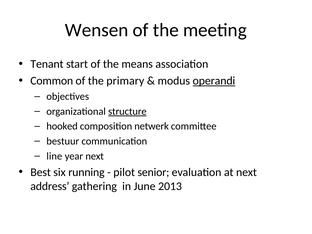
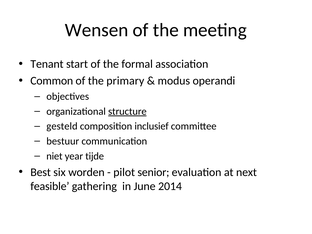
means: means -> formal
operandi underline: present -> none
hooked: hooked -> gesteld
netwerk: netwerk -> inclusief
line: line -> niet
year next: next -> tijde
running: running -> worden
address: address -> feasible
2013: 2013 -> 2014
